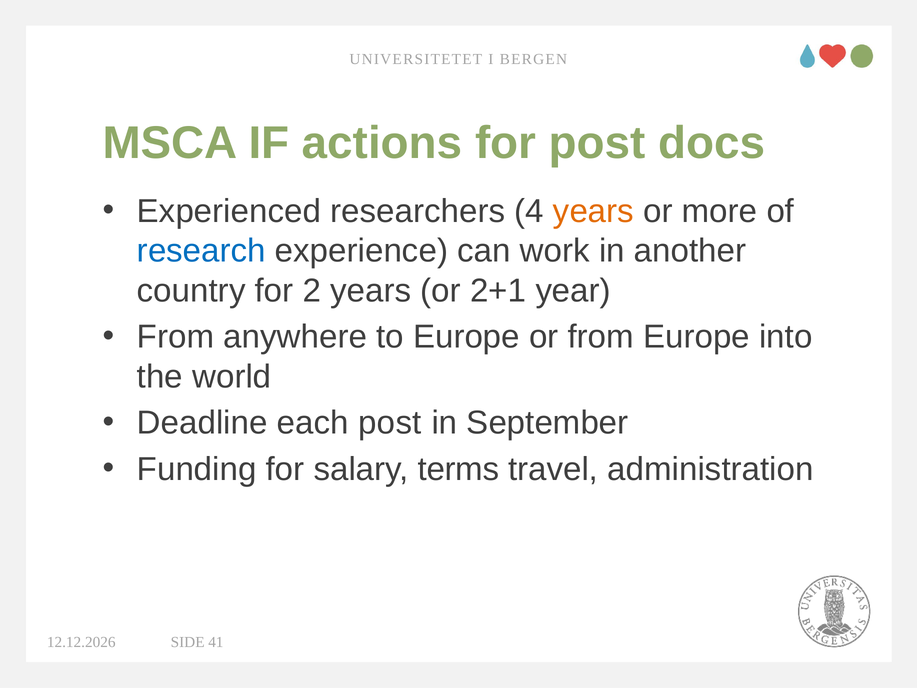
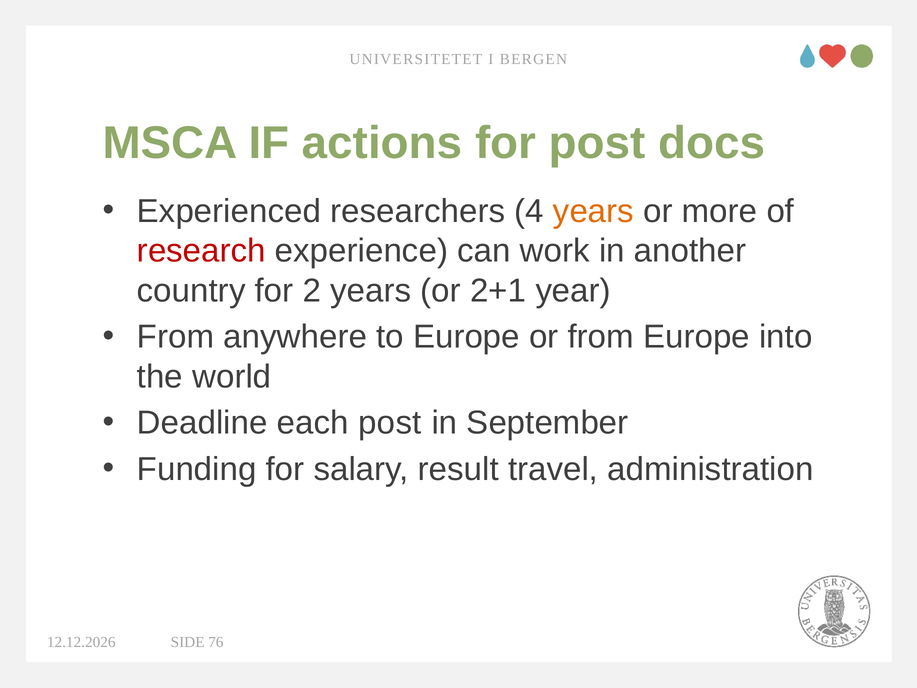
research colour: blue -> red
terms: terms -> result
41: 41 -> 76
